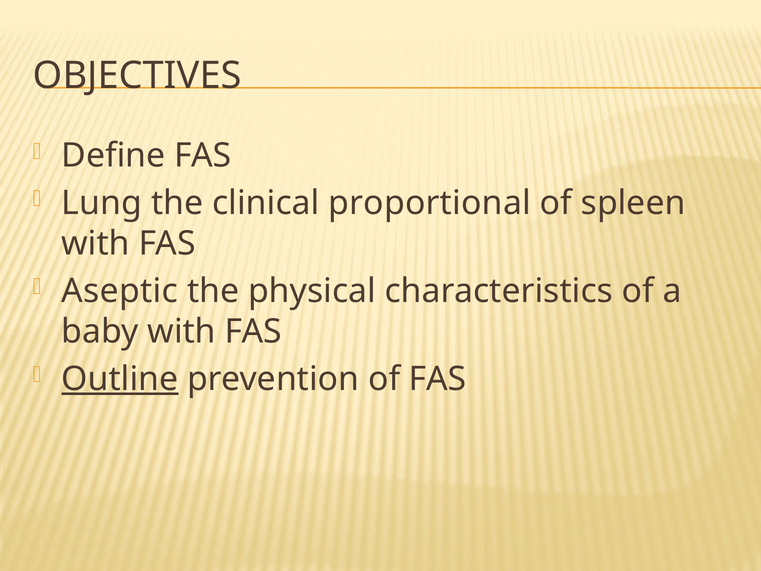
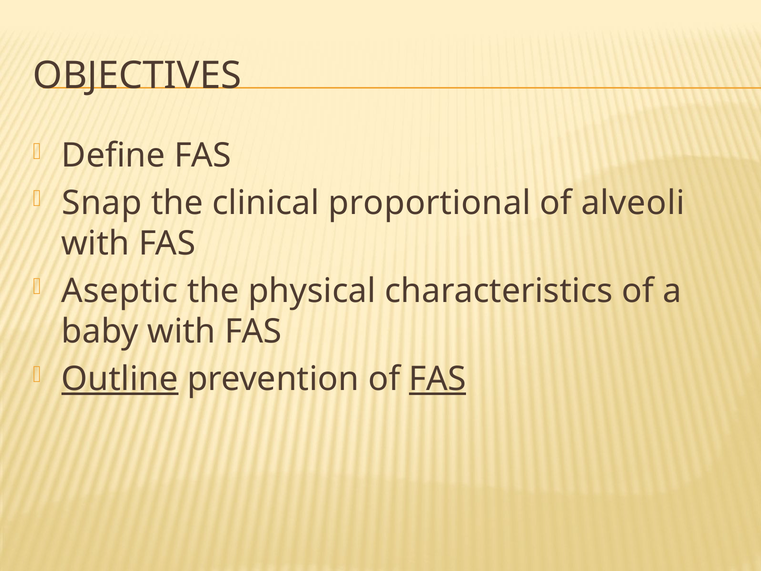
Lung: Lung -> Snap
spleen: spleen -> alveoli
FAS at (438, 379) underline: none -> present
